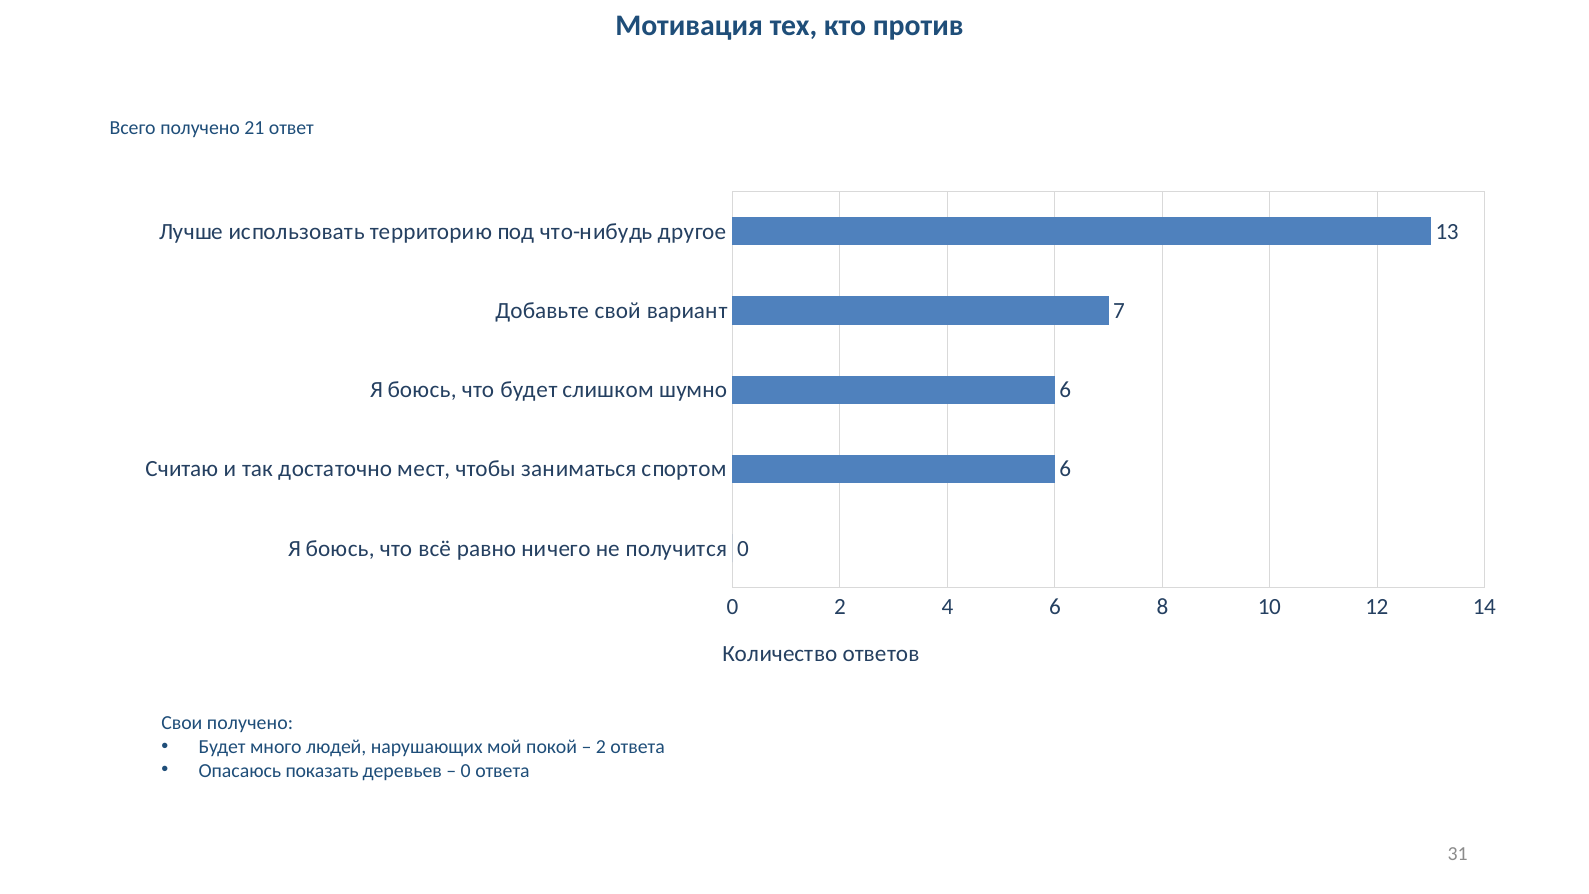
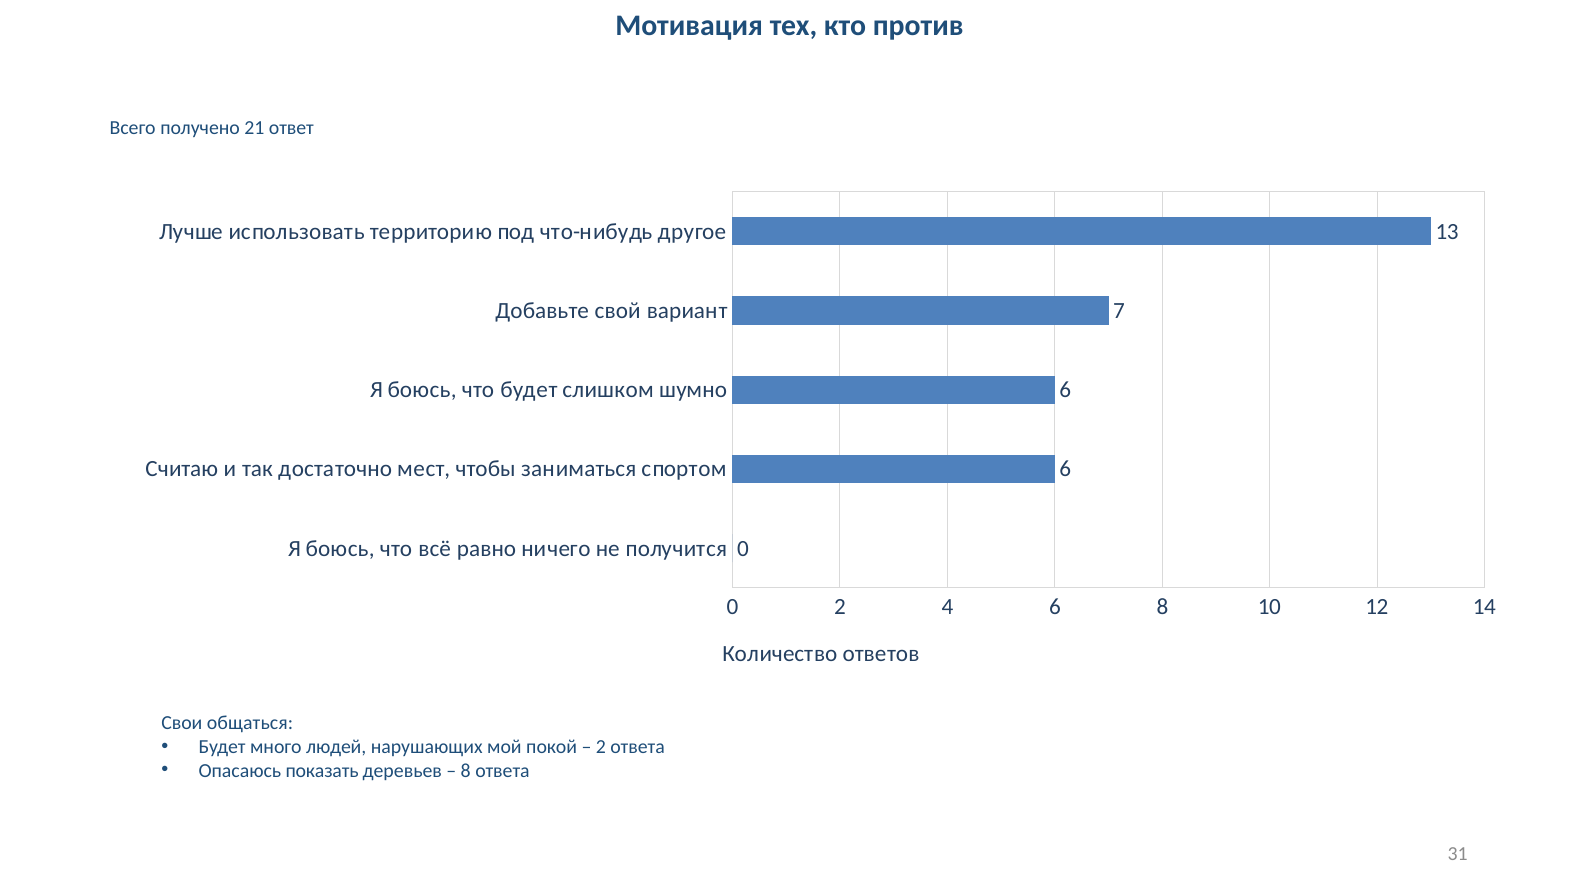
Свои получено: получено -> общаться
0 at (466, 770): 0 -> 8
